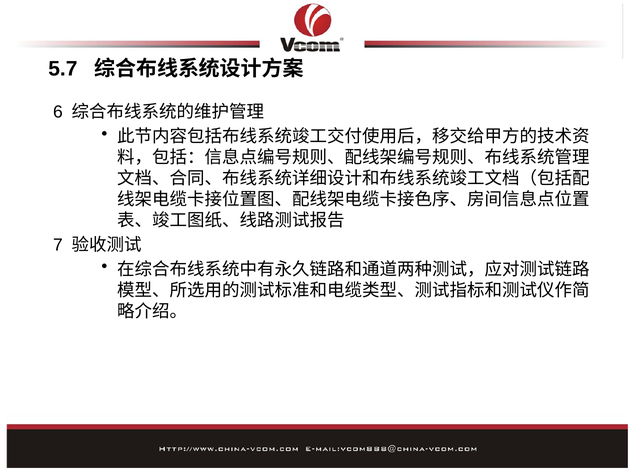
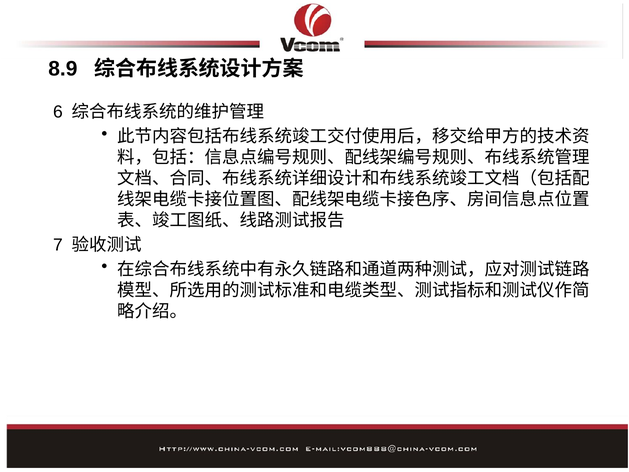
5.7: 5.7 -> 8.9
